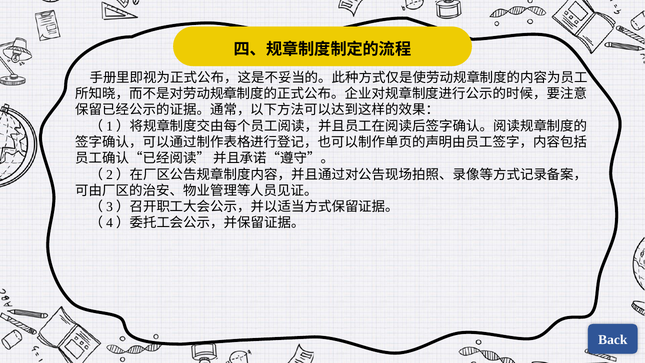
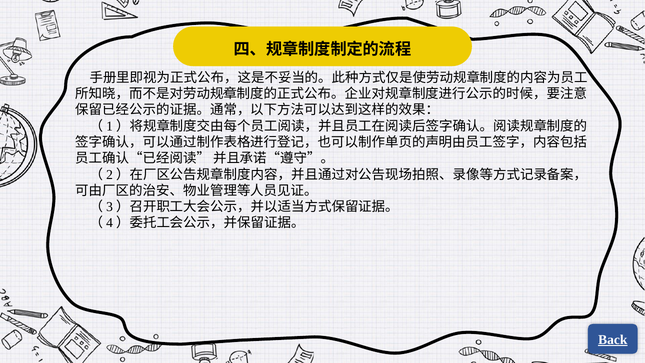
Back underline: none -> present
